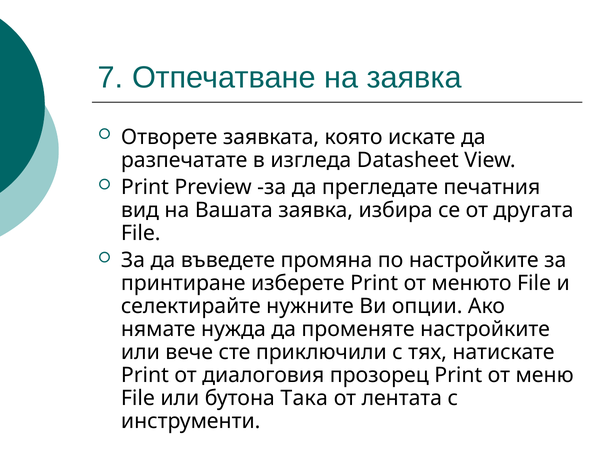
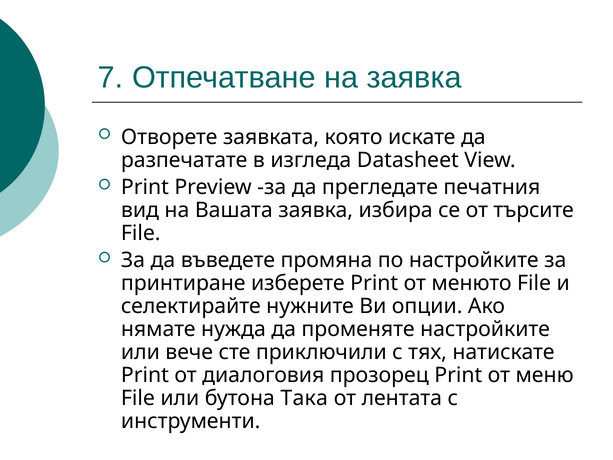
другата: другата -> търсите
